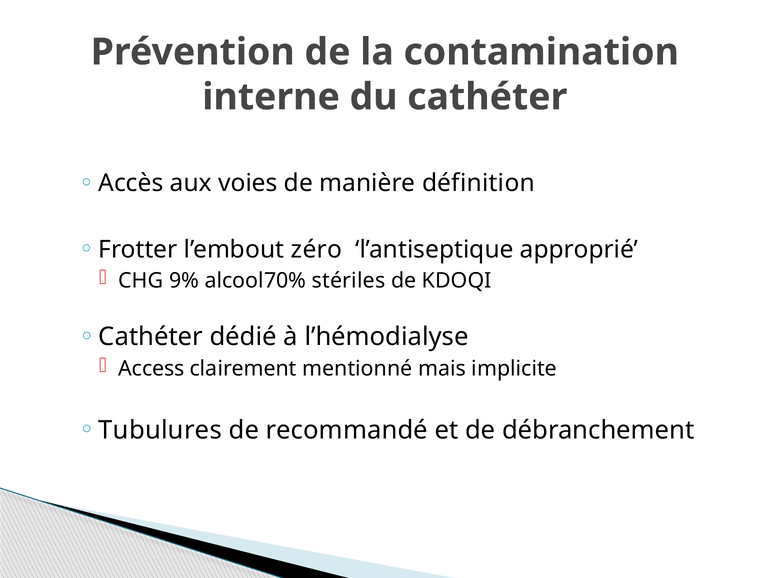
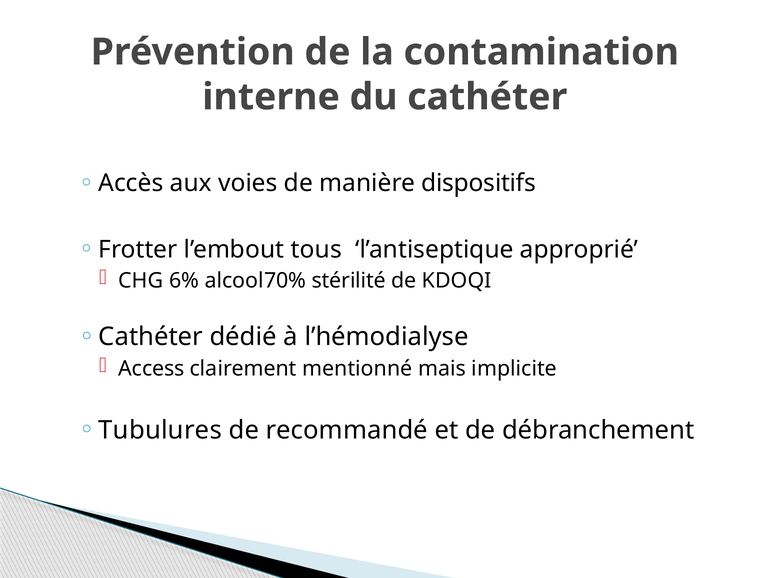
définition: définition -> dispositifs
zéro: zéro -> tous
9%: 9% -> 6%
stériles: stériles -> stérilité
